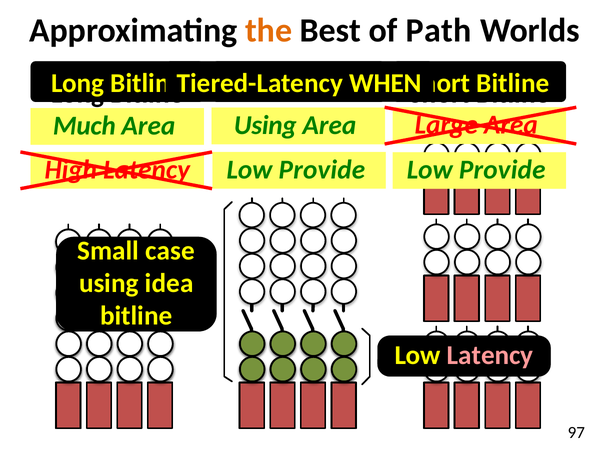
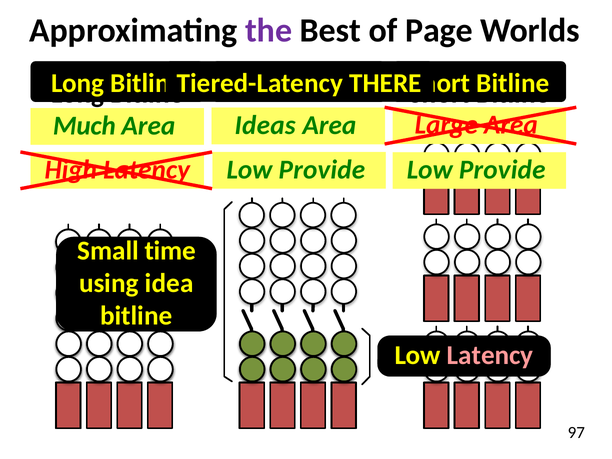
the colour: orange -> purple
Path: Path -> Page
WHEN: WHEN -> THERE
Using at (265, 125): Using -> Ideas
case: case -> time
